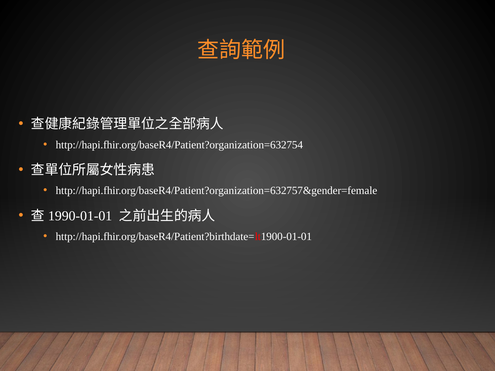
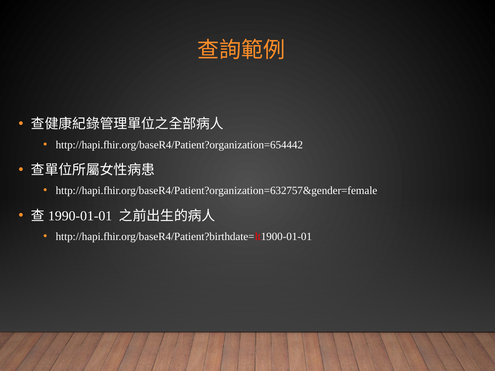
http://hapi.fhir.org/baseR4/Patient?organization=632754: http://hapi.fhir.org/baseR4/Patient?organization=632754 -> http://hapi.fhir.org/baseR4/Patient?organization=654442
